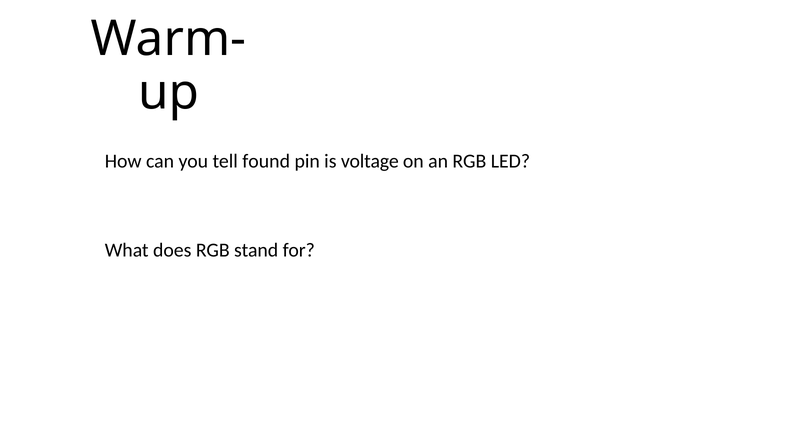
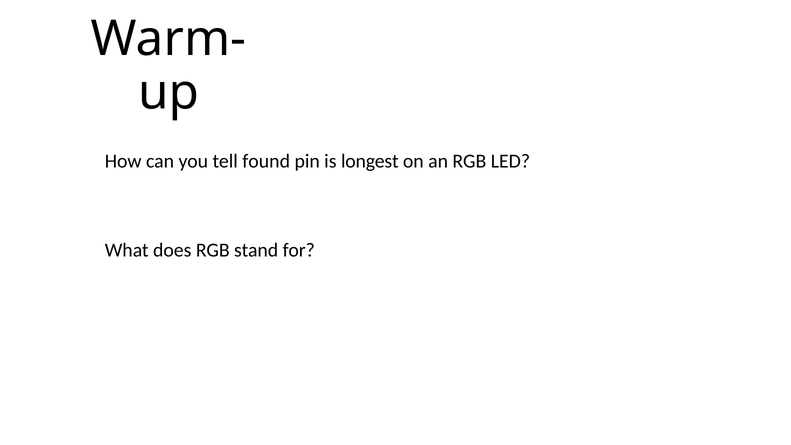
voltage: voltage -> longest
